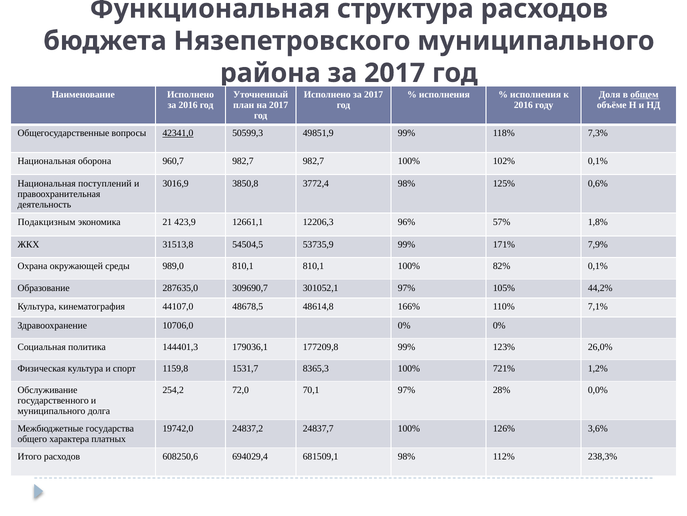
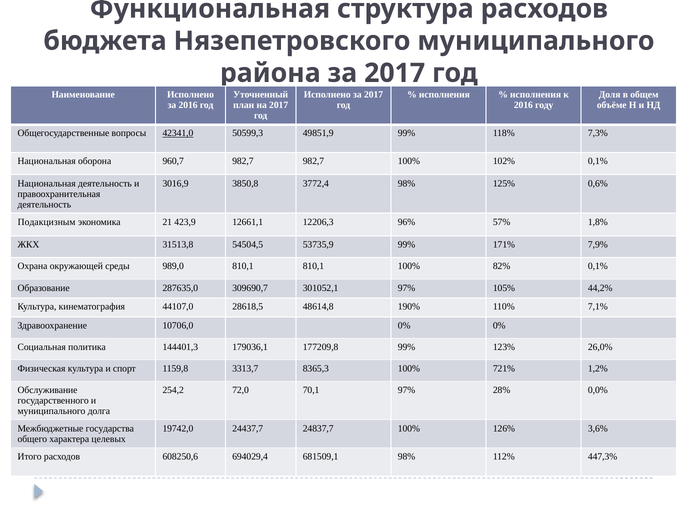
общем underline: present -> none
Национальная поступлений: поступлений -> деятельность
48678,5: 48678,5 -> 28618,5
166%: 166% -> 190%
1531,7: 1531,7 -> 3313,7
24837,2: 24837,2 -> 24437,7
платных: платных -> целевых
238,3%: 238,3% -> 447,3%
